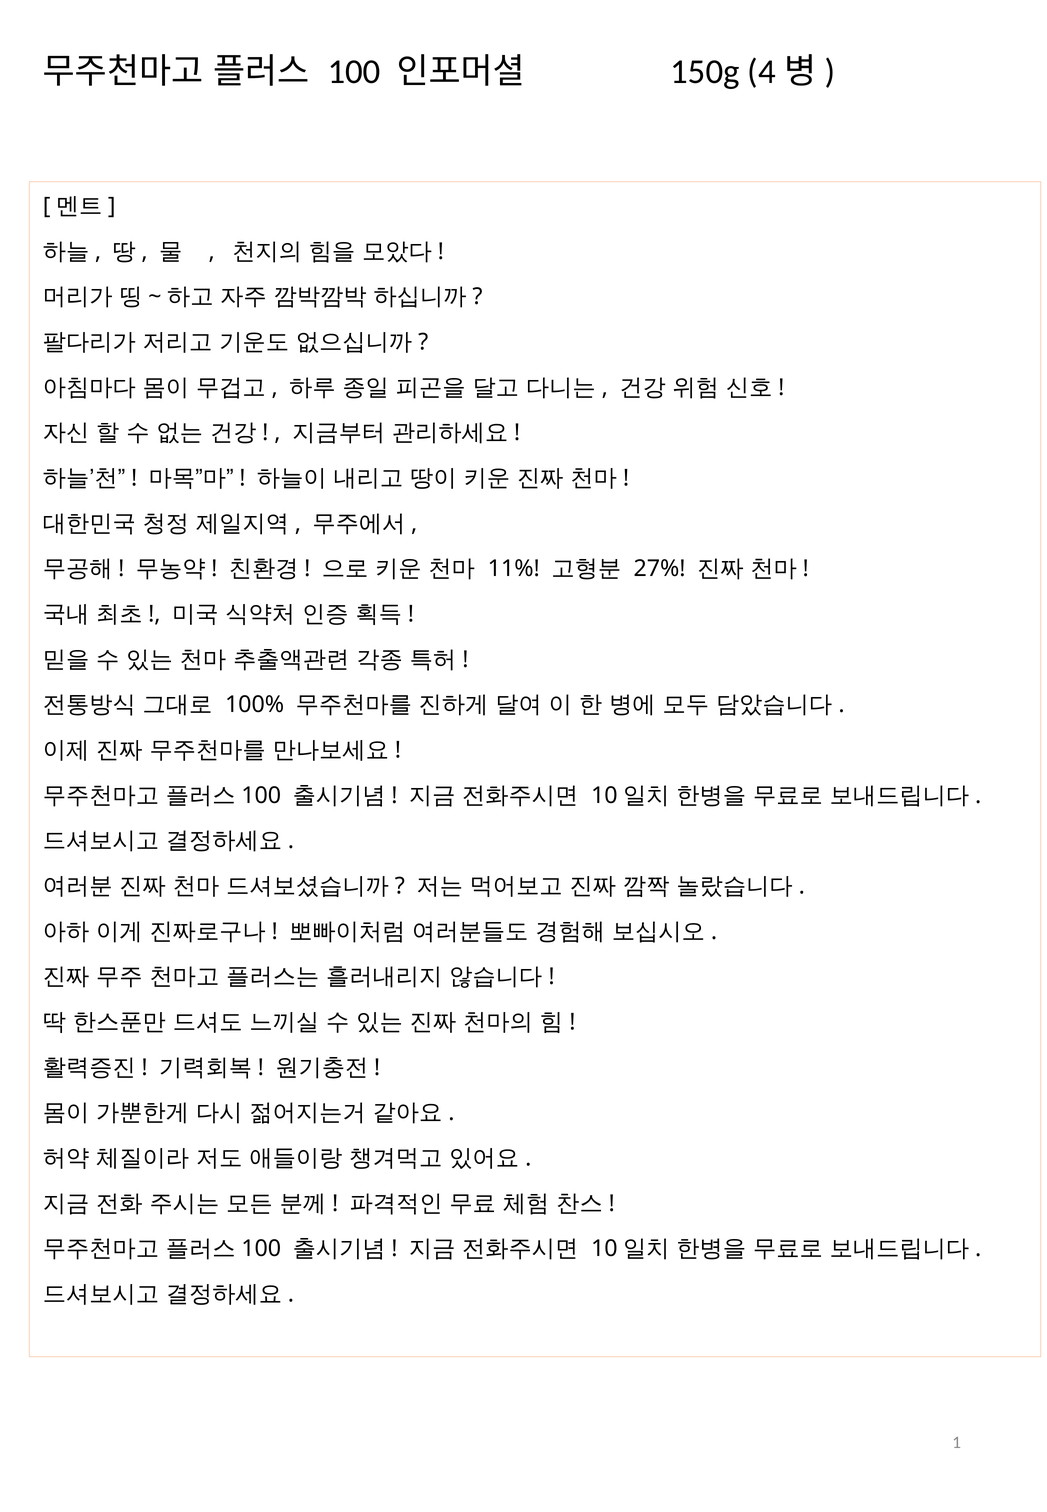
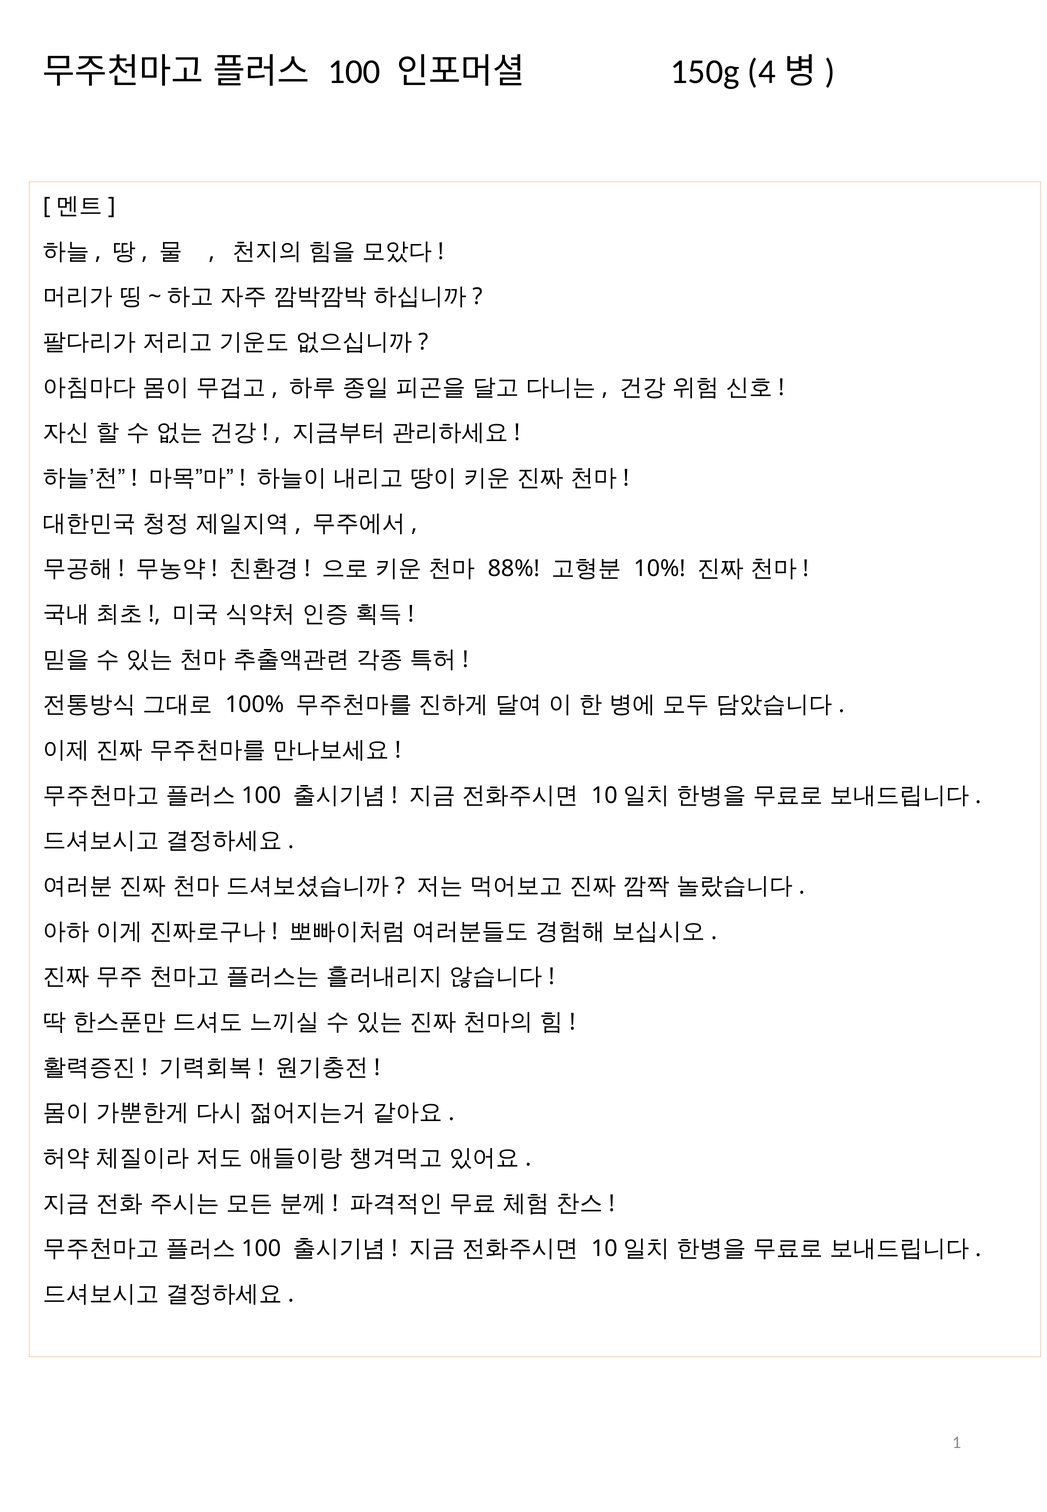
11%: 11% -> 88%
27%: 27% -> 10%
